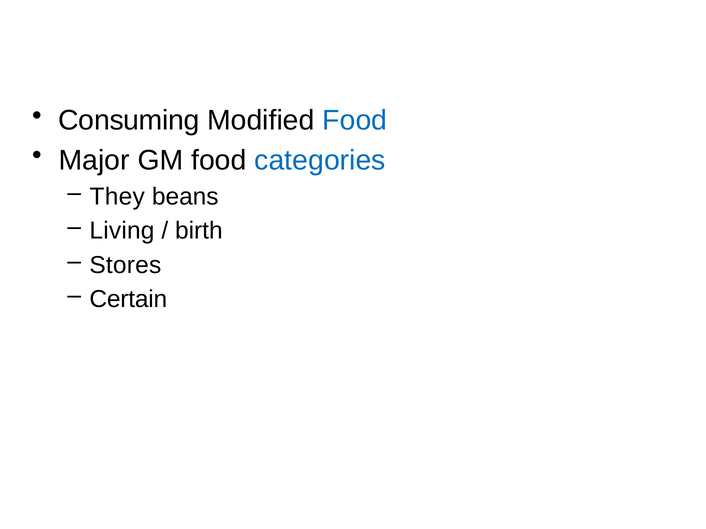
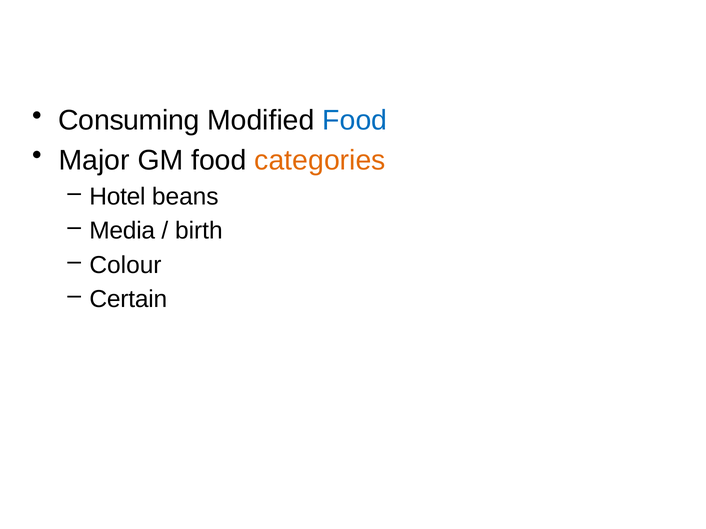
categories colour: blue -> orange
They: They -> Hotel
Living: Living -> Media
Stores: Stores -> Colour
